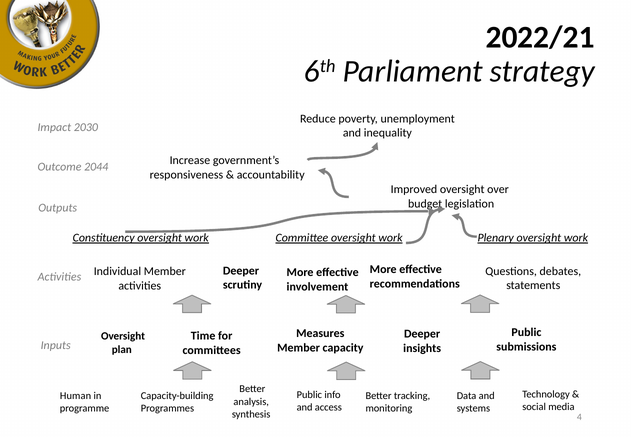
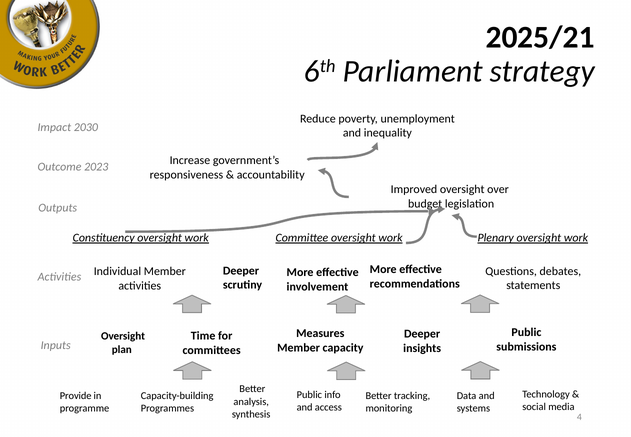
2022/21: 2022/21 -> 2025/21
2044: 2044 -> 2023
Human: Human -> Provide
